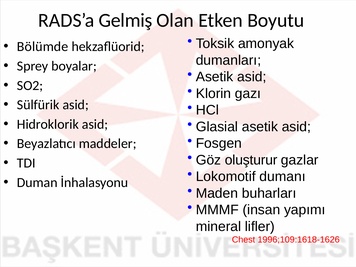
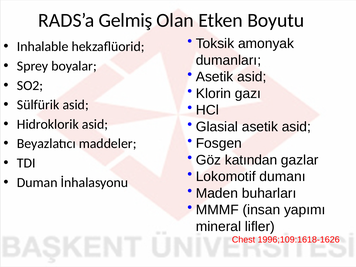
Bölümde: Bölümde -> Inhalable
oluşturur: oluşturur -> katından
